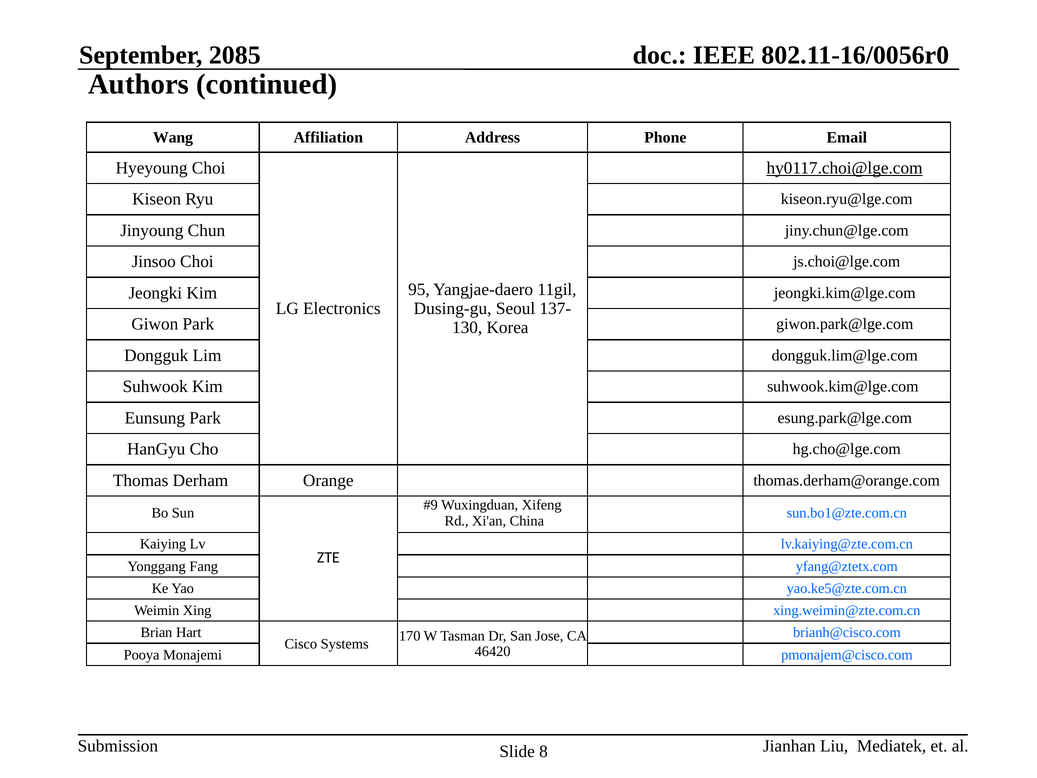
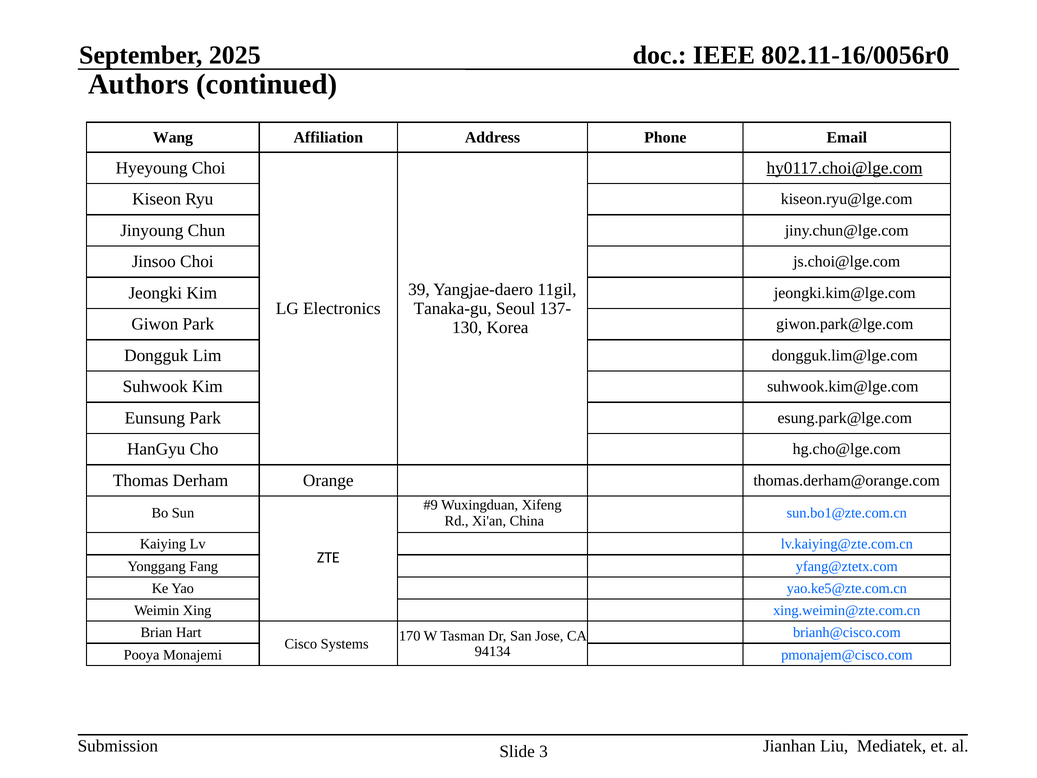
2085: 2085 -> 2025
95: 95 -> 39
Dusing-gu: Dusing-gu -> Tanaka-gu
46420: 46420 -> 94134
8: 8 -> 3
